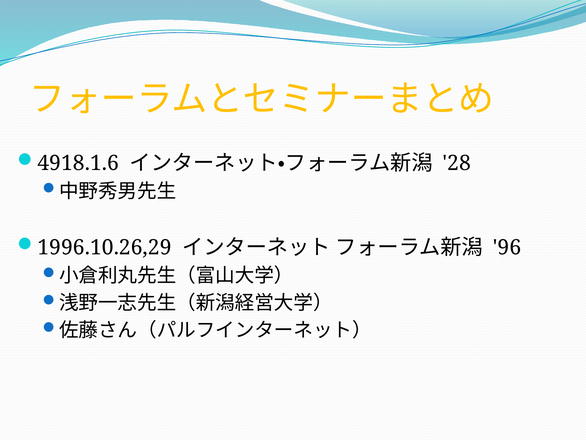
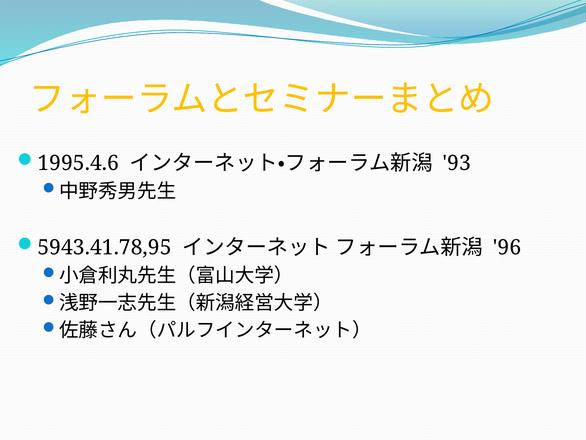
4918.1.6: 4918.1.6 -> 1995.4.6
28: 28 -> 93
1996.10.26,29: 1996.10.26,29 -> 5943.41.78,95
